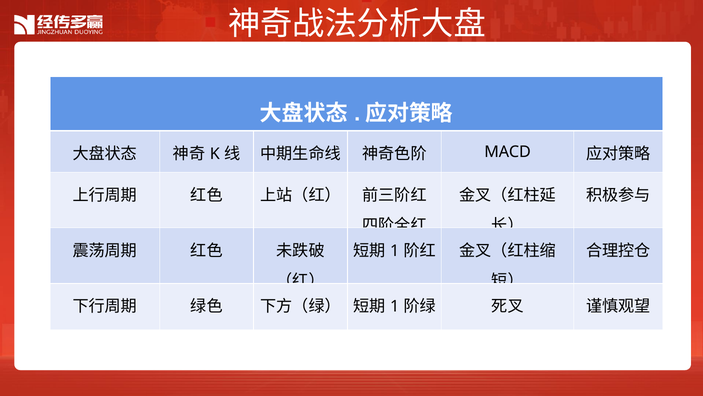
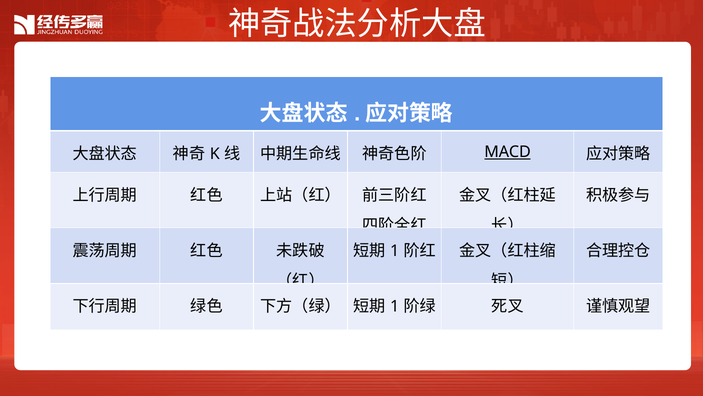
MACD underline: none -> present
